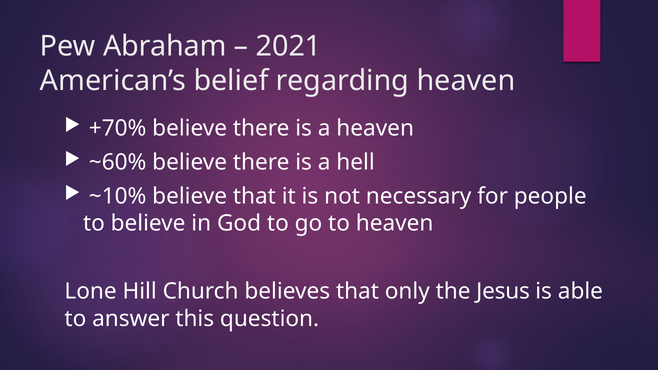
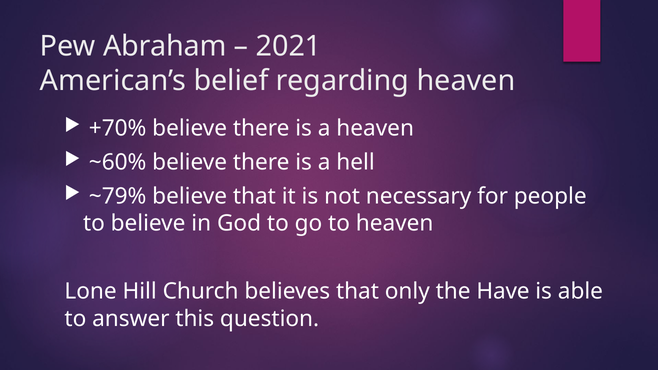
~10%: ~10% -> ~79%
Jesus: Jesus -> Have
